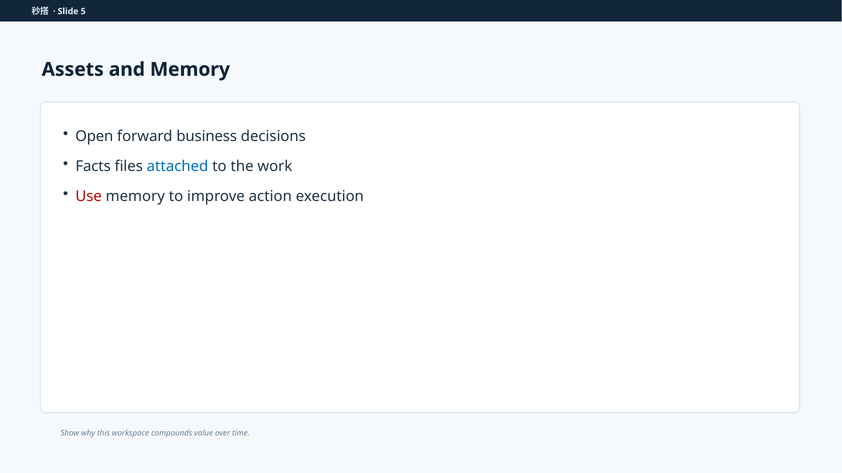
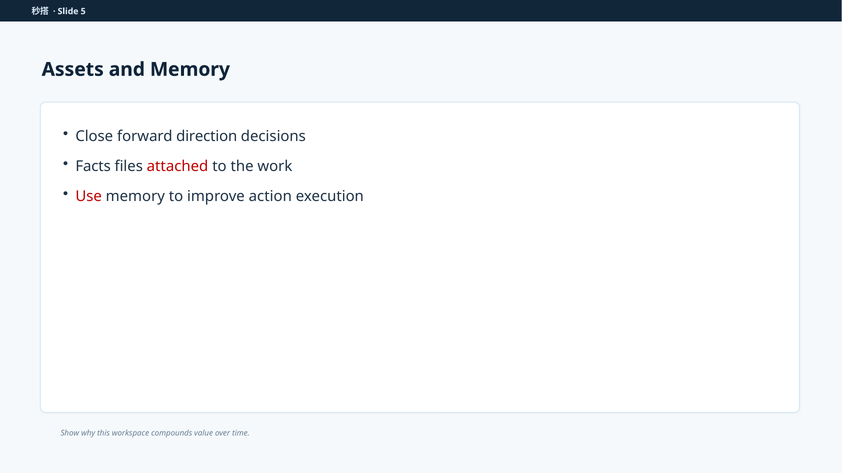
Open: Open -> Close
business: business -> direction
attached colour: blue -> red
